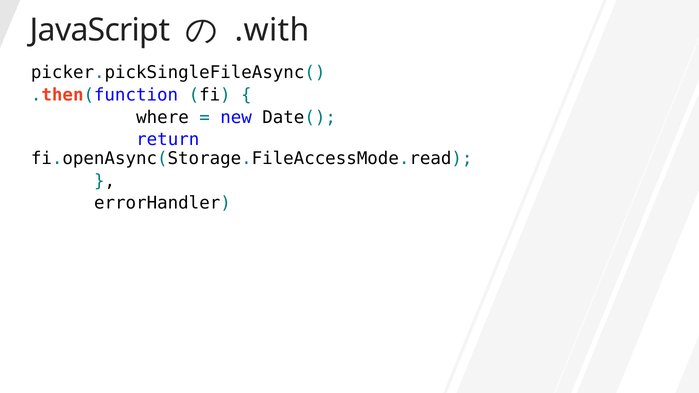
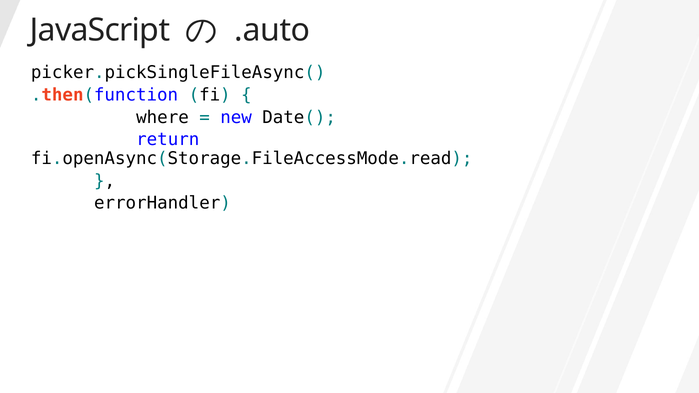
.with: .with -> .auto
